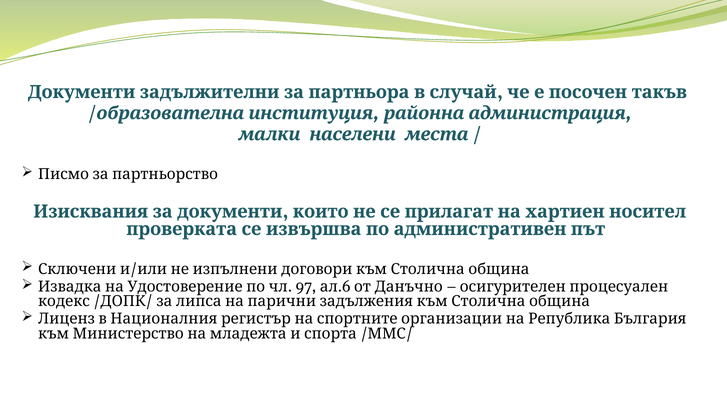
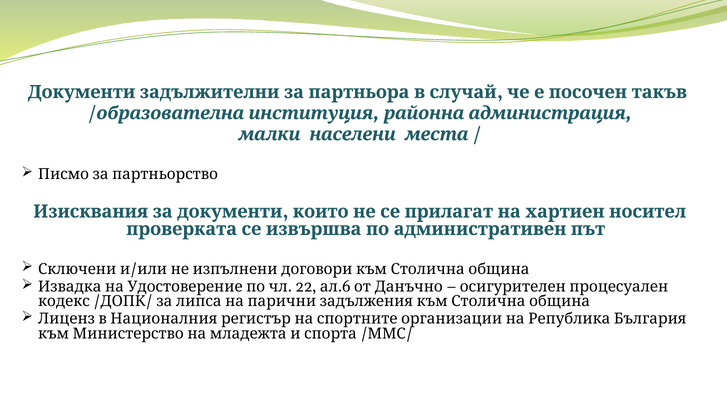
97: 97 -> 22
